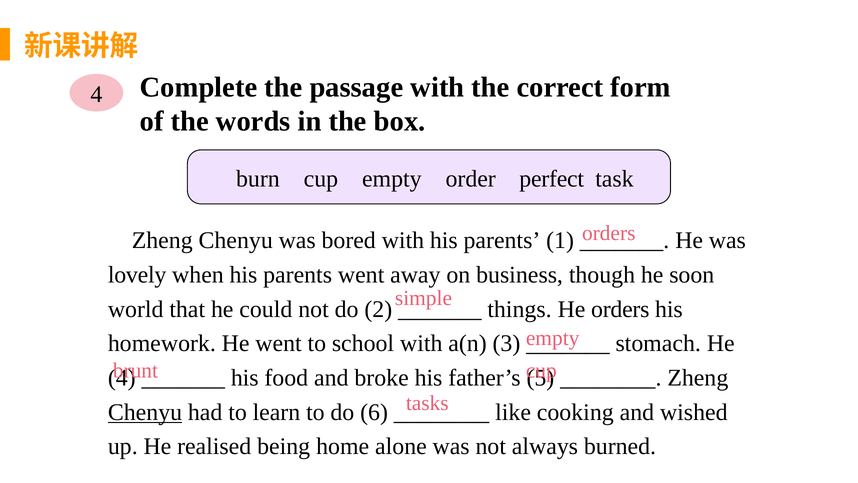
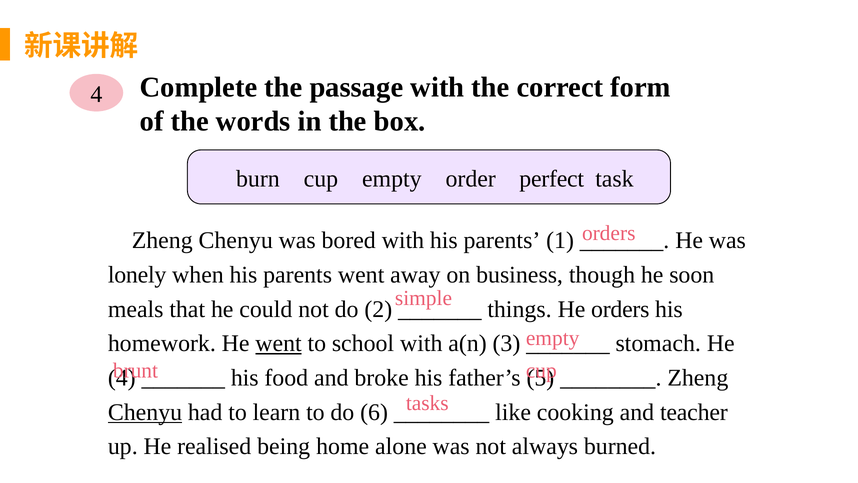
lovely: lovely -> lonely
world: world -> meals
went at (279, 343) underline: none -> present
wished: wished -> teacher
